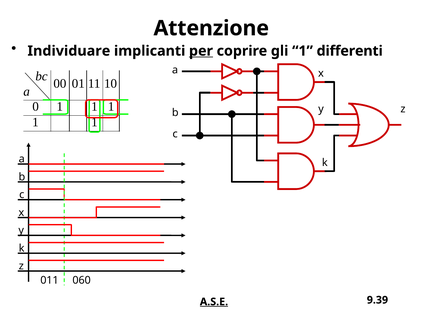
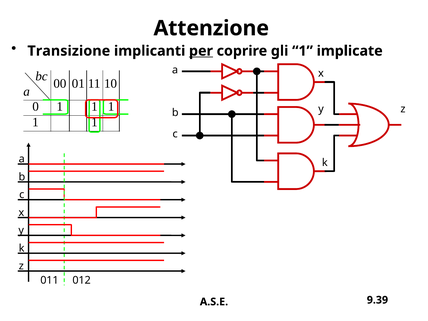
Individuare: Individuare -> Transizione
differenti: differenti -> implicate
060: 060 -> 012
A.S.E underline: present -> none
